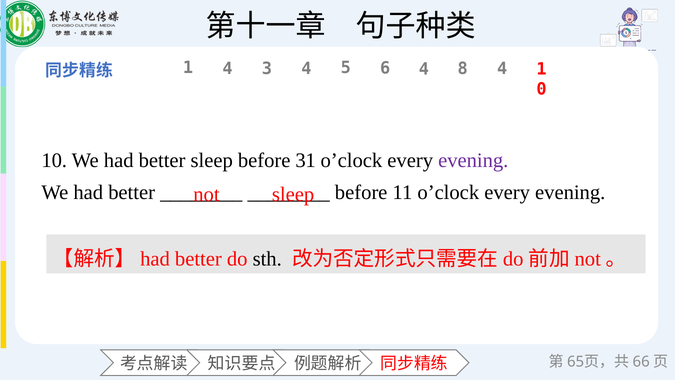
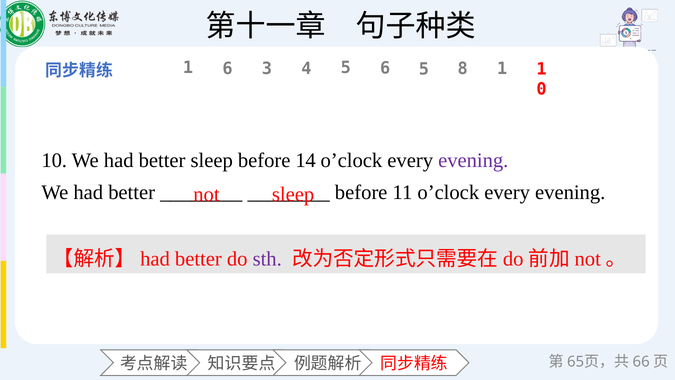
1 4: 4 -> 6
6 4: 4 -> 5
8 4: 4 -> 1
31: 31 -> 14
sth colour: black -> purple
